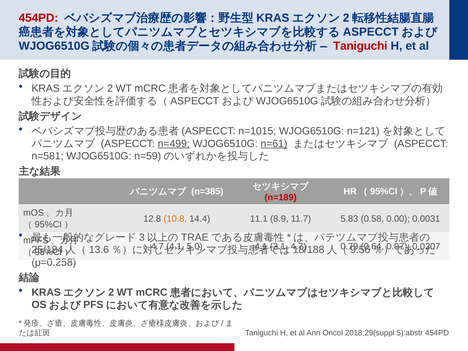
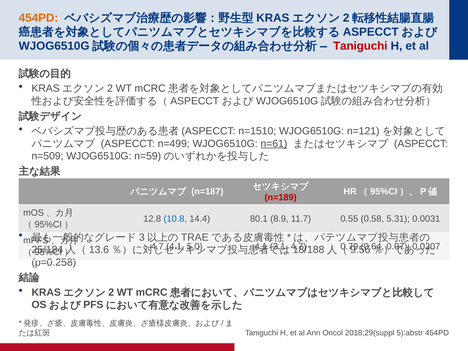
454PD at (38, 18) colour: red -> orange
n=1015: n=1015 -> n=1510
n=499 underline: present -> none
n=581: n=581 -> n=509
n=385: n=385 -> n=187
10.8 colour: orange -> blue
11.1: 11.1 -> 80.1
5.83: 5.83 -> 0.55
0.00: 0.00 -> 5.31
